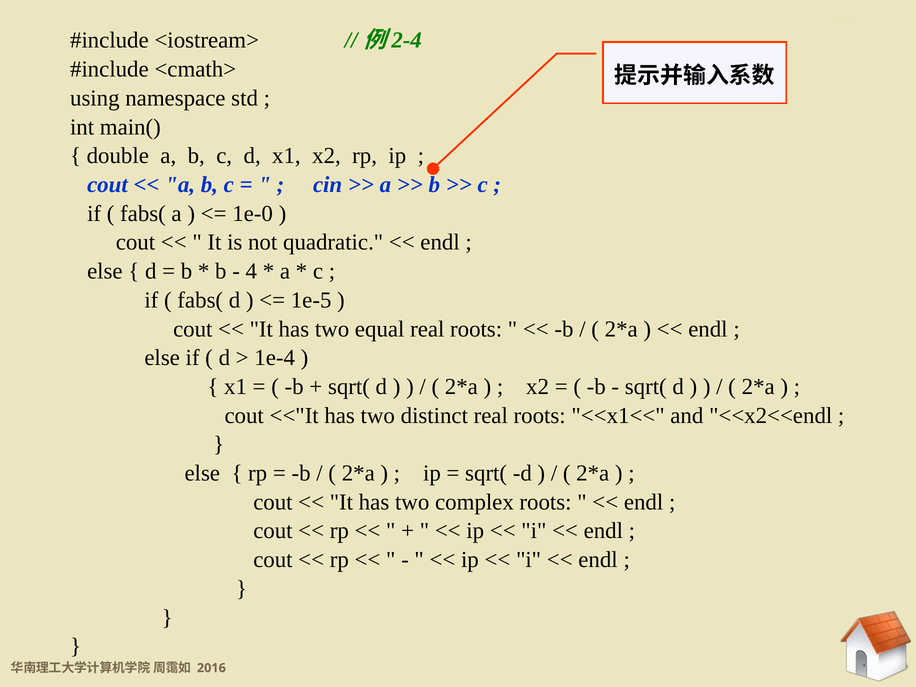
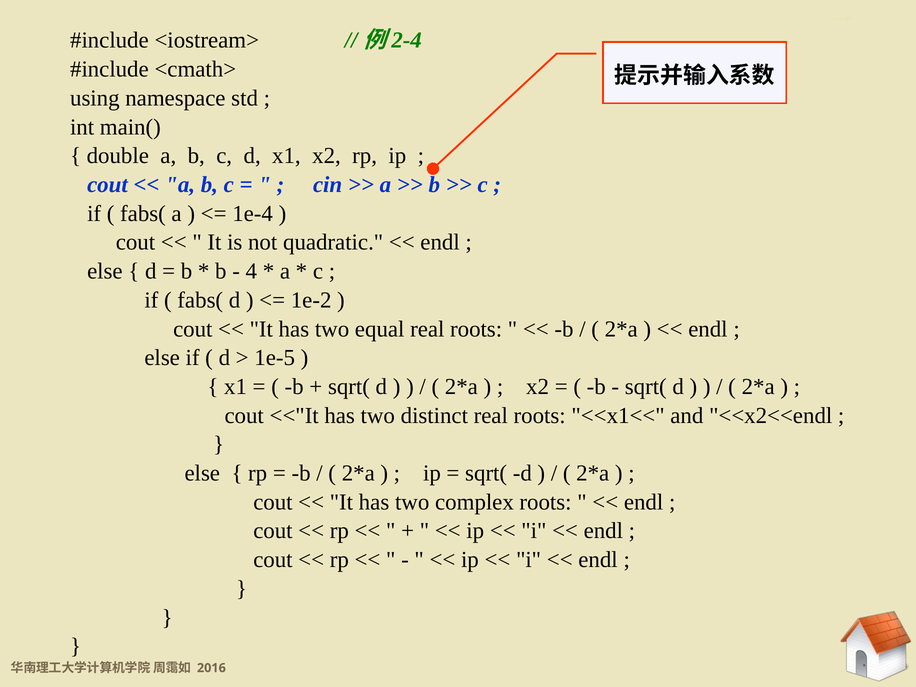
1e-0: 1e-0 -> 1e-4
1e-5: 1e-5 -> 1e-2
1e-4: 1e-4 -> 1e-5
